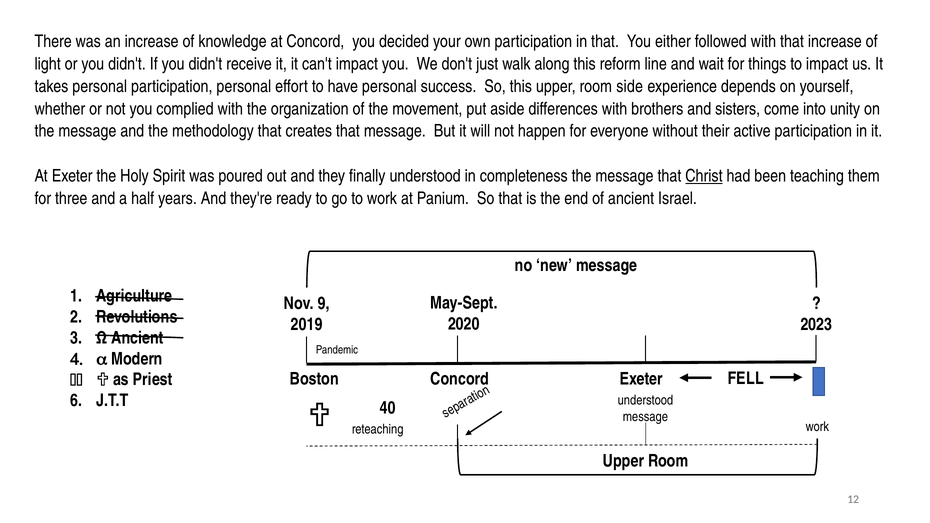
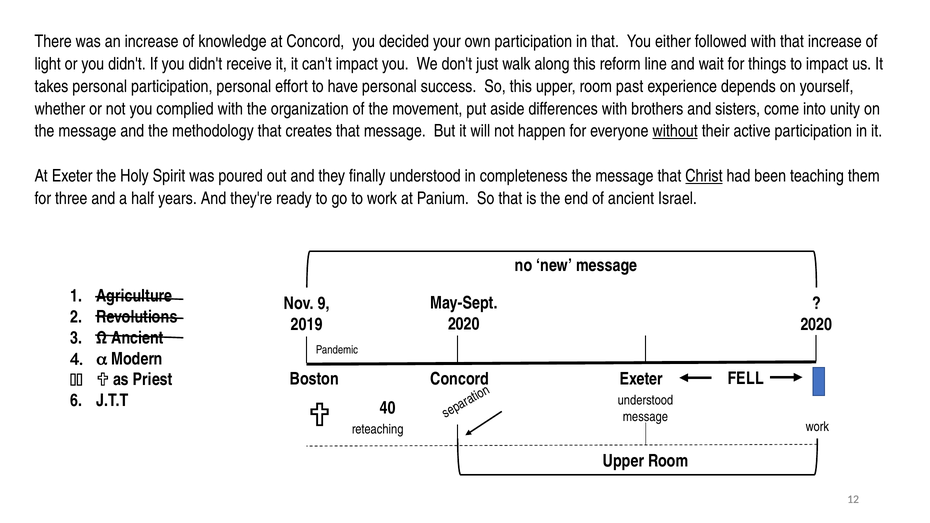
side: side -> past
without underline: none -> present
2023 at (816, 324): 2023 -> 2020
